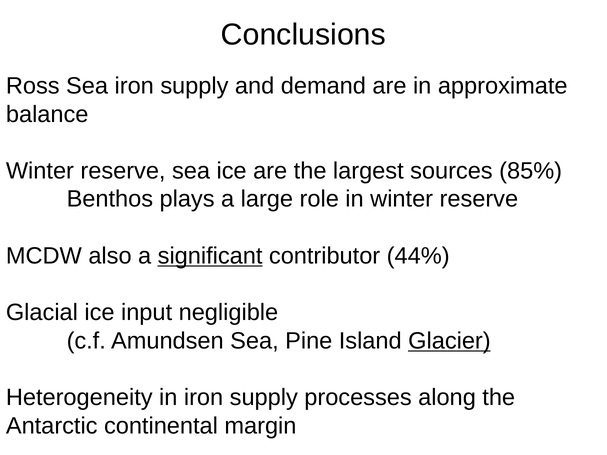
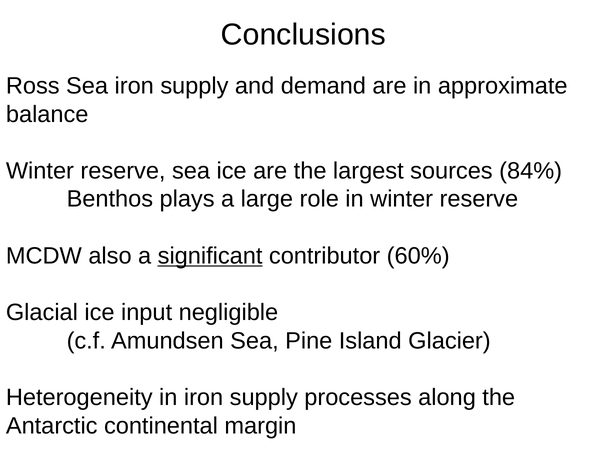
85%: 85% -> 84%
44%: 44% -> 60%
Glacier underline: present -> none
